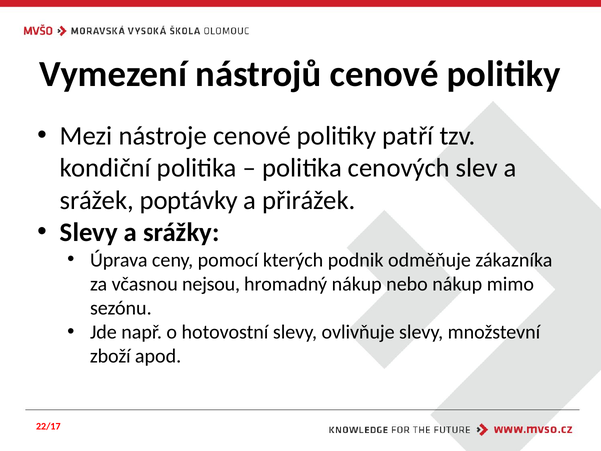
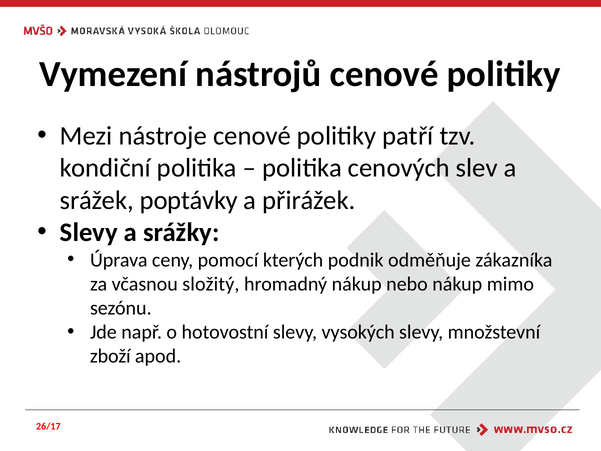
nejsou: nejsou -> složitý
ovlivňuje: ovlivňuje -> vysokých
22/17: 22/17 -> 26/17
